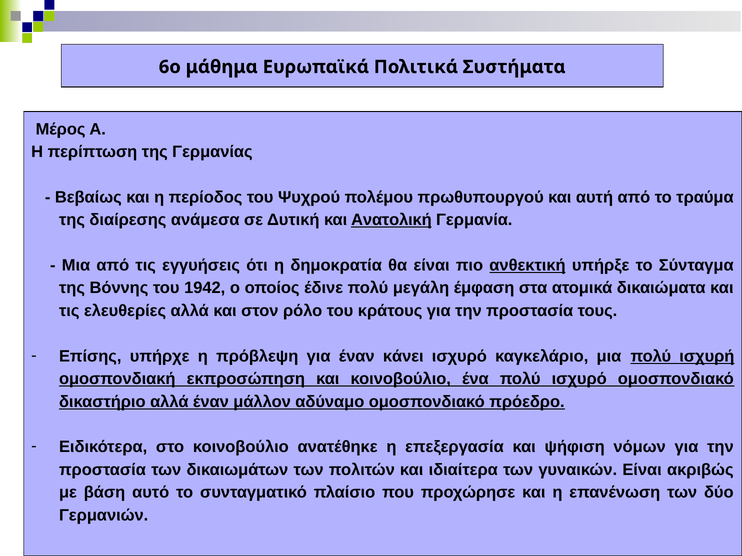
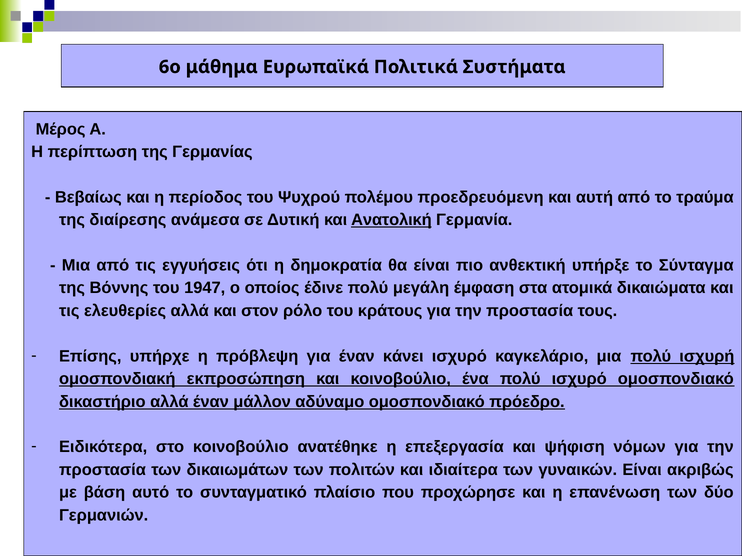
πρωθυπουργού: πρωθυπουργού -> προεδρευόμενη
ανθεκτική underline: present -> none
1942: 1942 -> 1947
